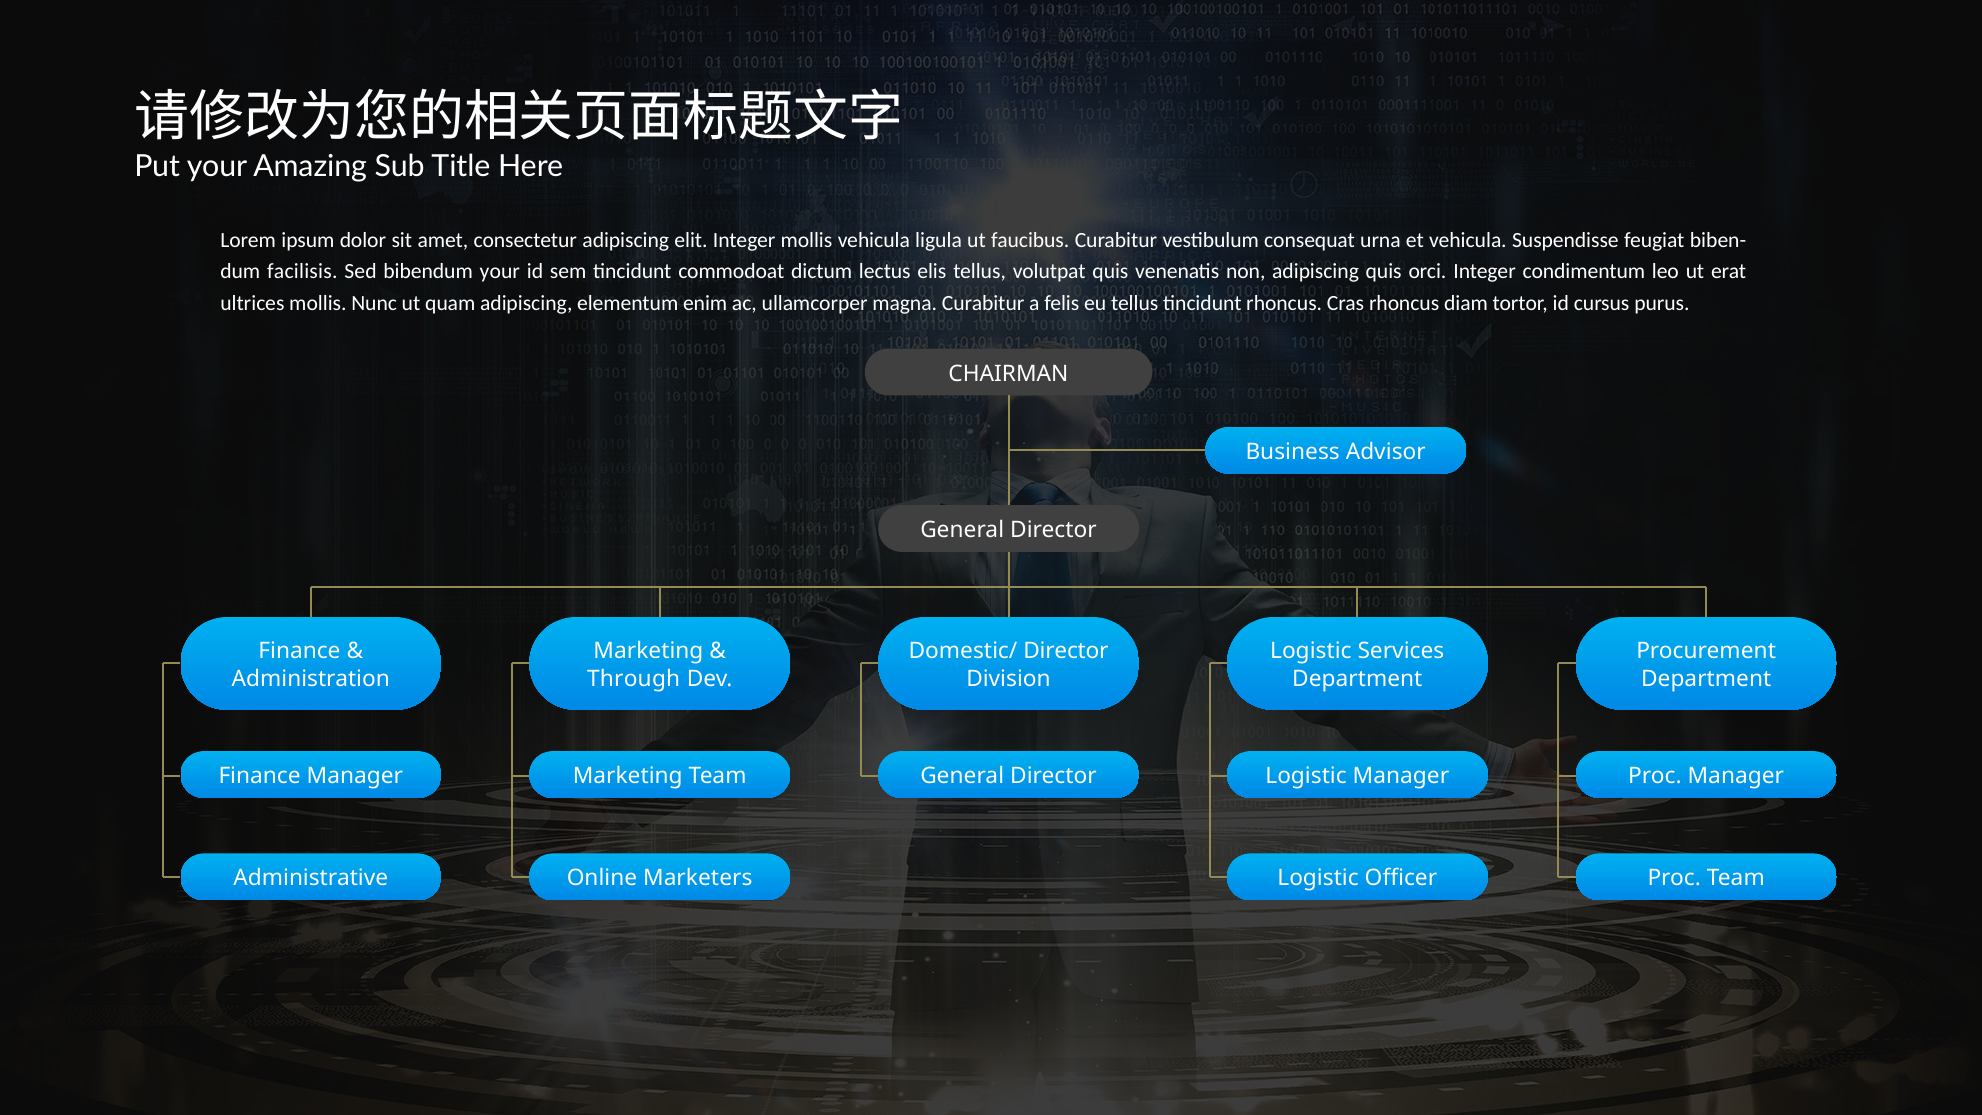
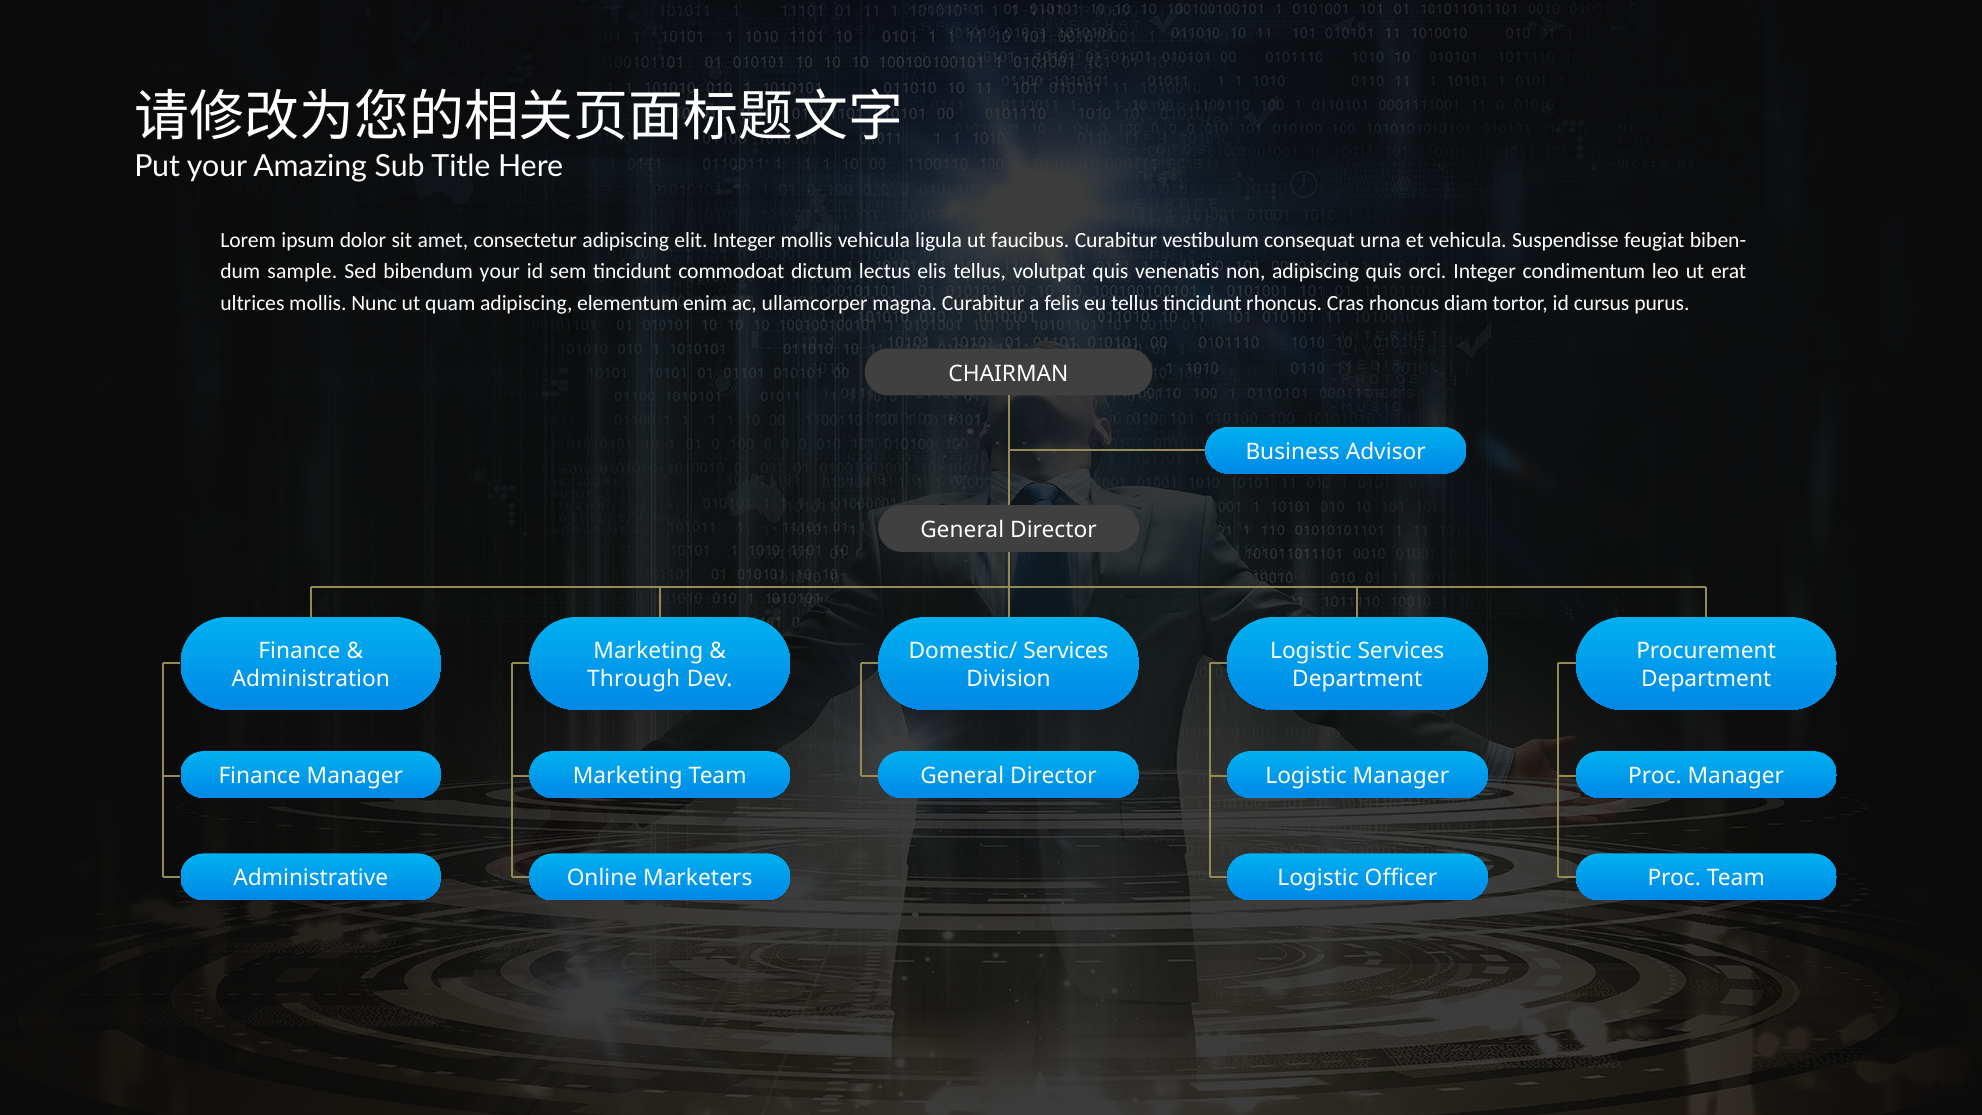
facilisis: facilisis -> sample
Domestic/ Director: Director -> Services
